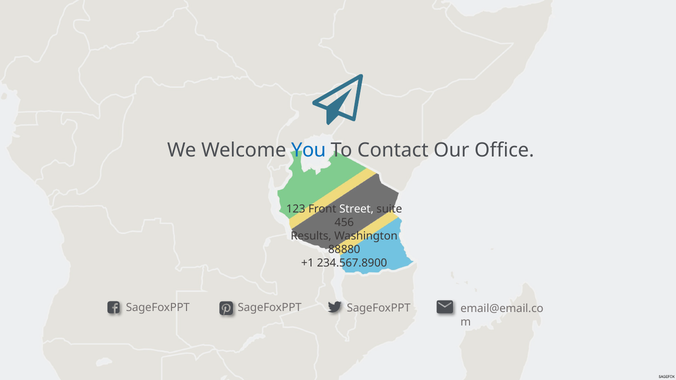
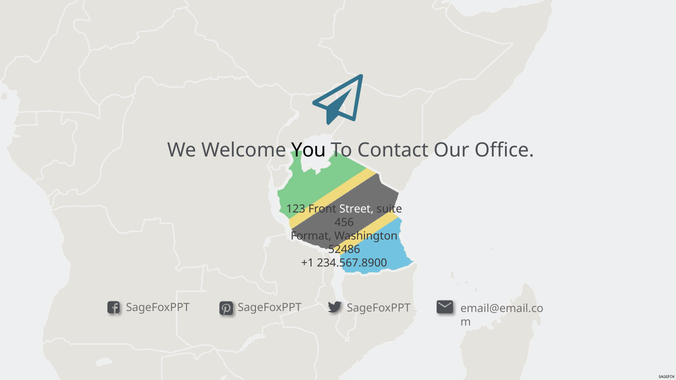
You colour: blue -> black
Results: Results -> Format
88880: 88880 -> 52486
